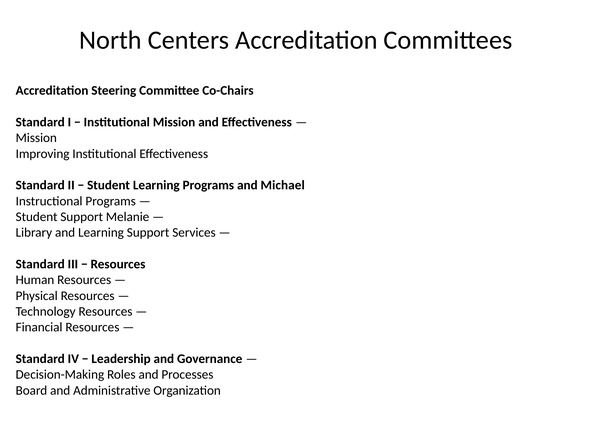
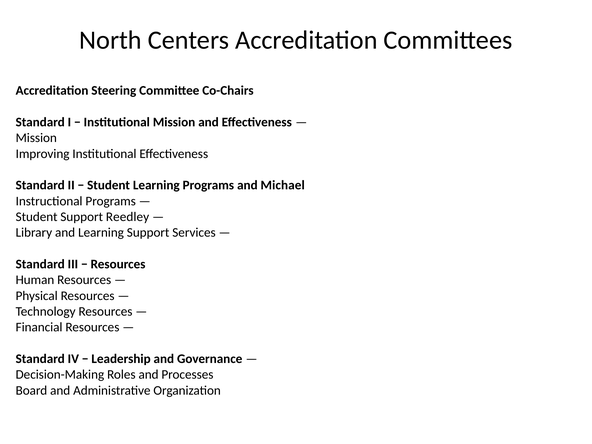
Melanie: Melanie -> Reedley
